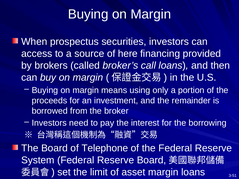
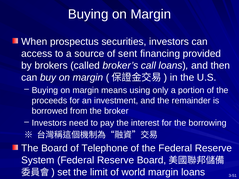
here: here -> sent
asset: asset -> world
